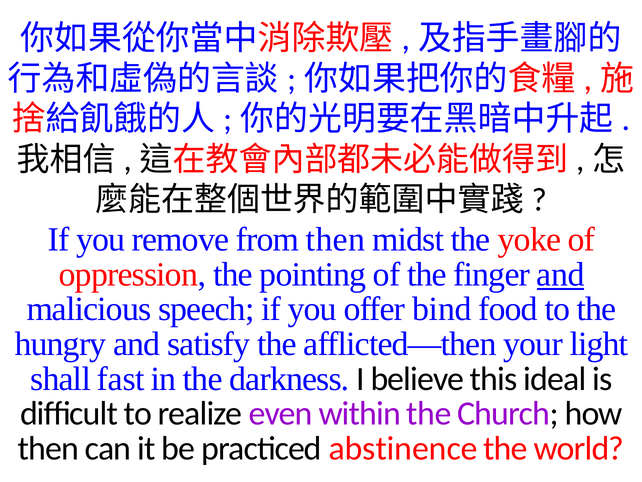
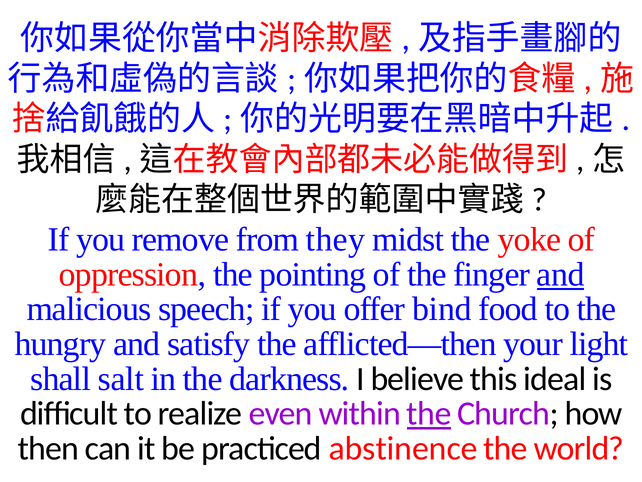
from then: then -> they
fast: fast -> salt
the at (429, 413) underline: none -> present
